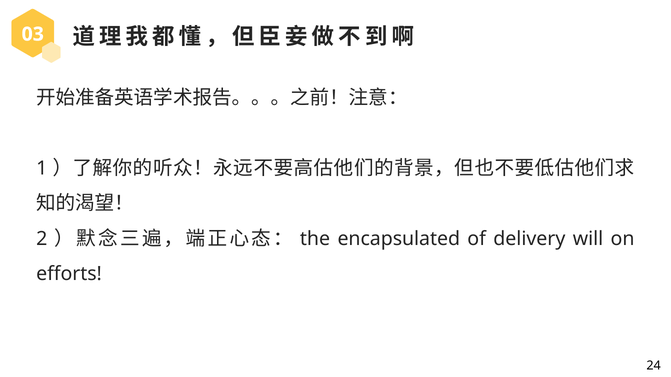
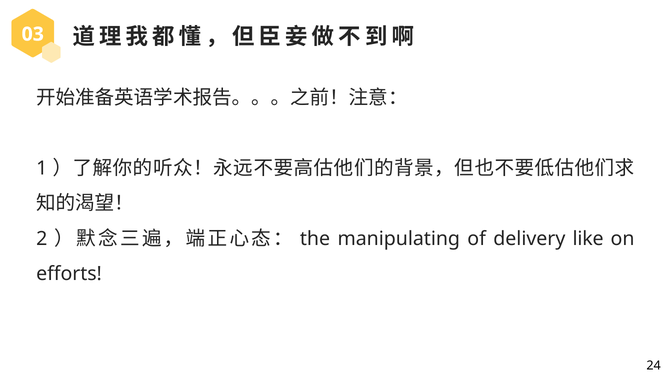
encapsulated: encapsulated -> manipulating
will: will -> like
